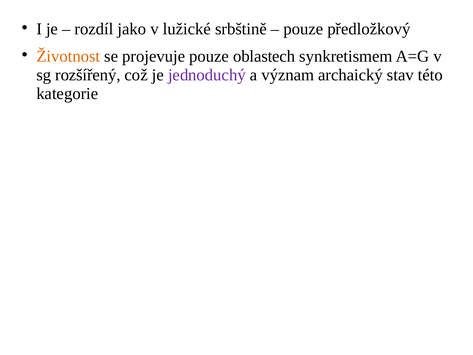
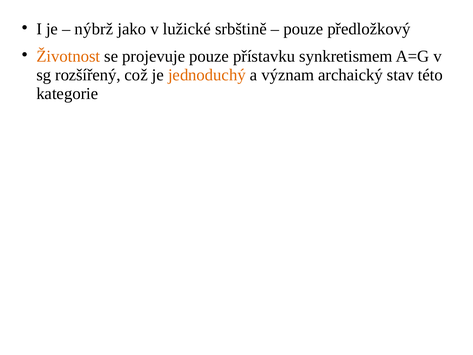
rozdíl: rozdíl -> nýbrž
oblastech: oblastech -> přístavku
jednoduchý colour: purple -> orange
